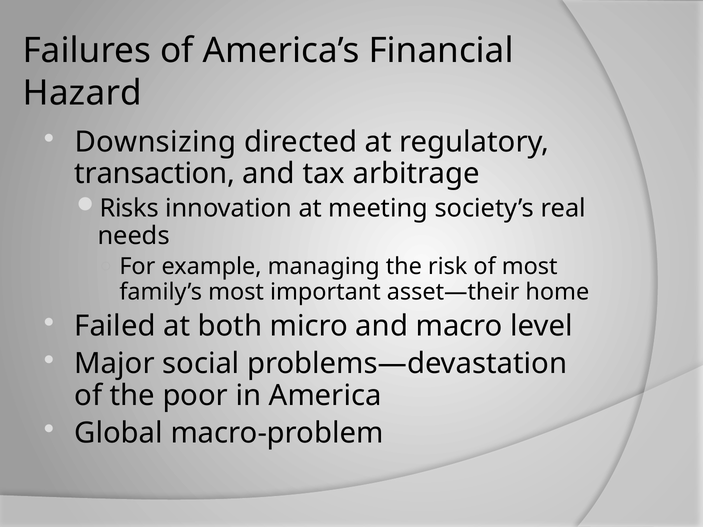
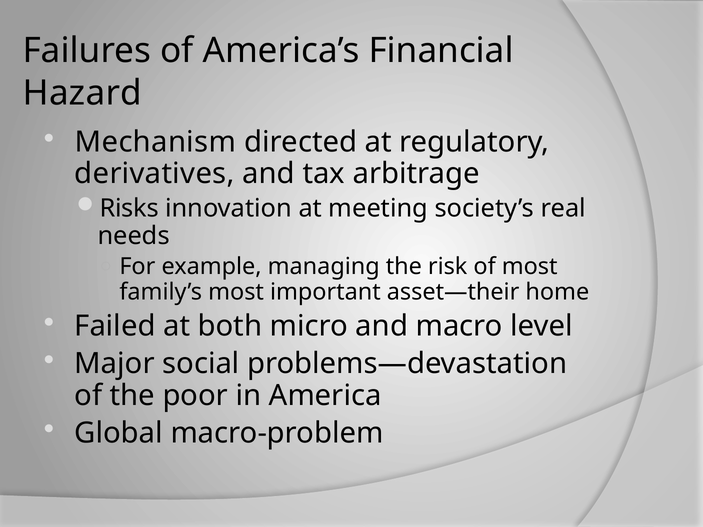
Downsizing: Downsizing -> Mechanism
transaction: transaction -> derivatives
